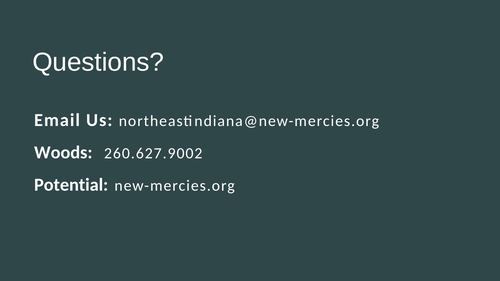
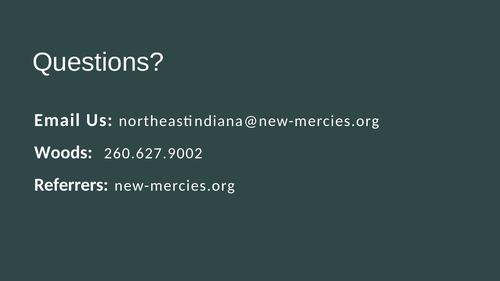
Potential: Potential -> Referrers
